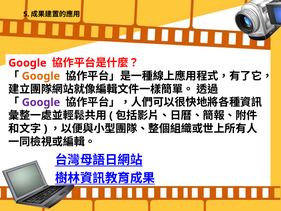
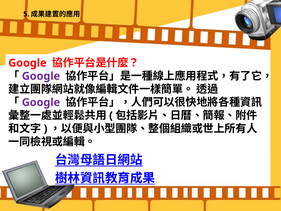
Google at (41, 76) colour: orange -> purple
